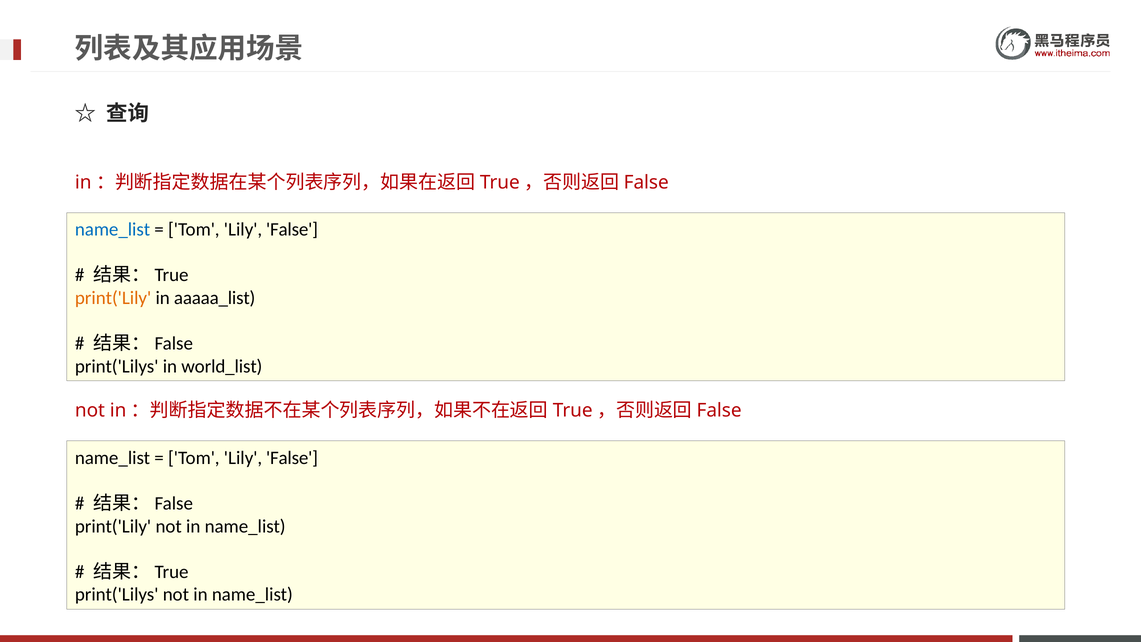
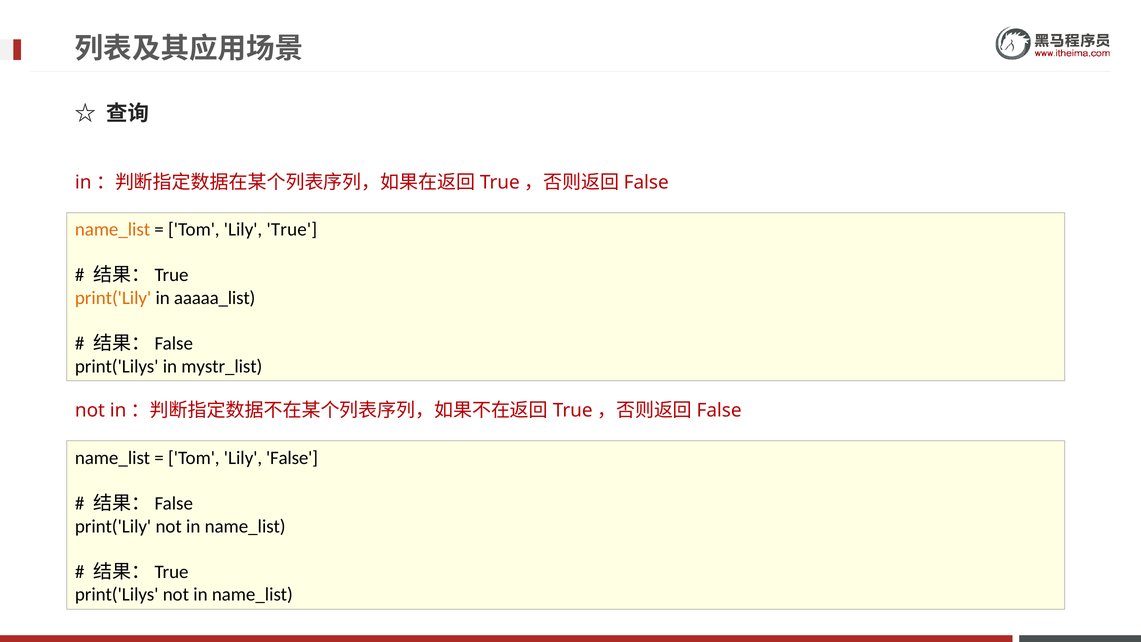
name_list at (113, 229) colour: blue -> orange
False at (292, 229): False -> True
world_list: world_list -> mystr_list
